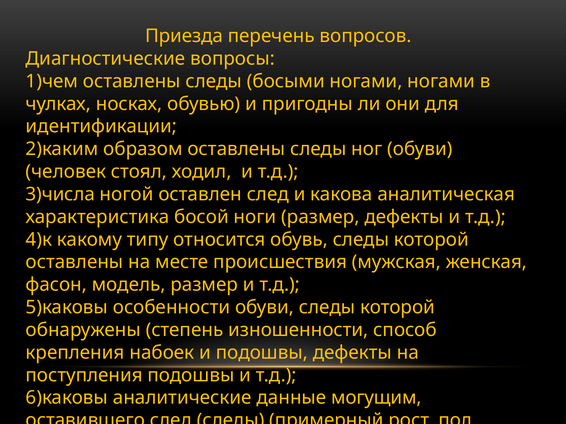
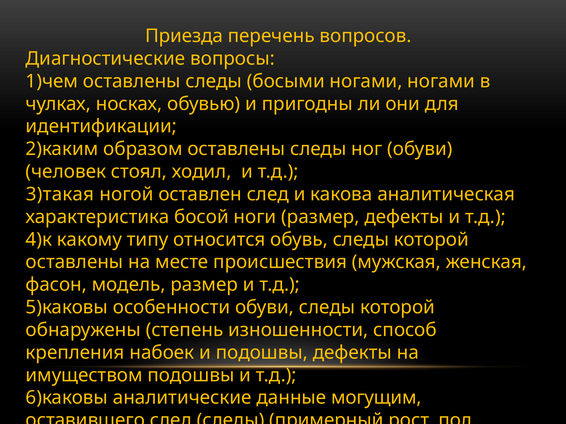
3)числа: 3)числа -> 3)такая
поступления: поступления -> имуществом
